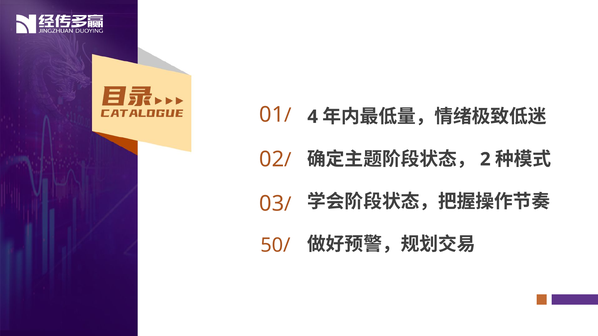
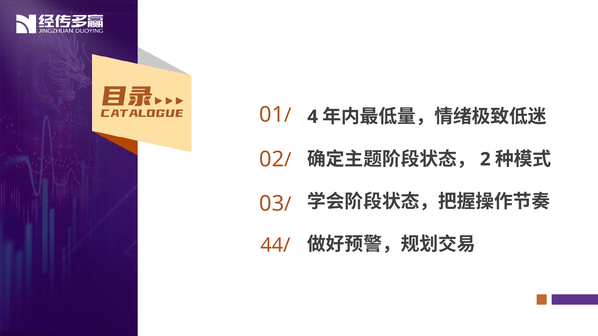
50/: 50/ -> 44/
